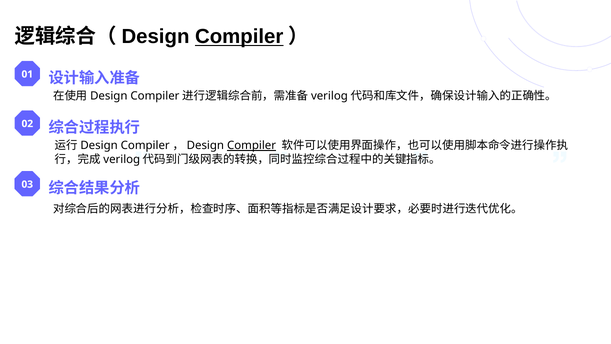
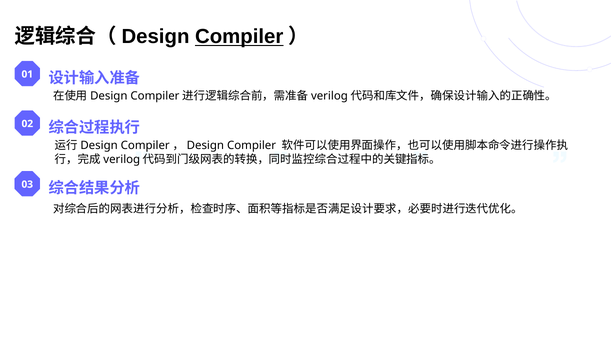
Compiler at (252, 146) underline: present -> none
